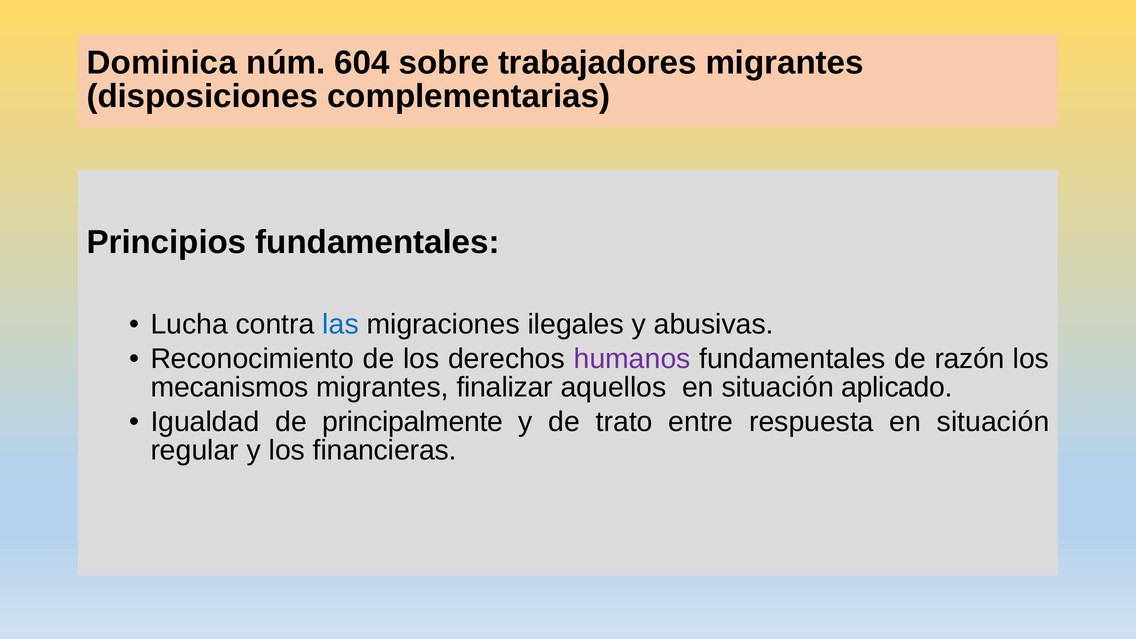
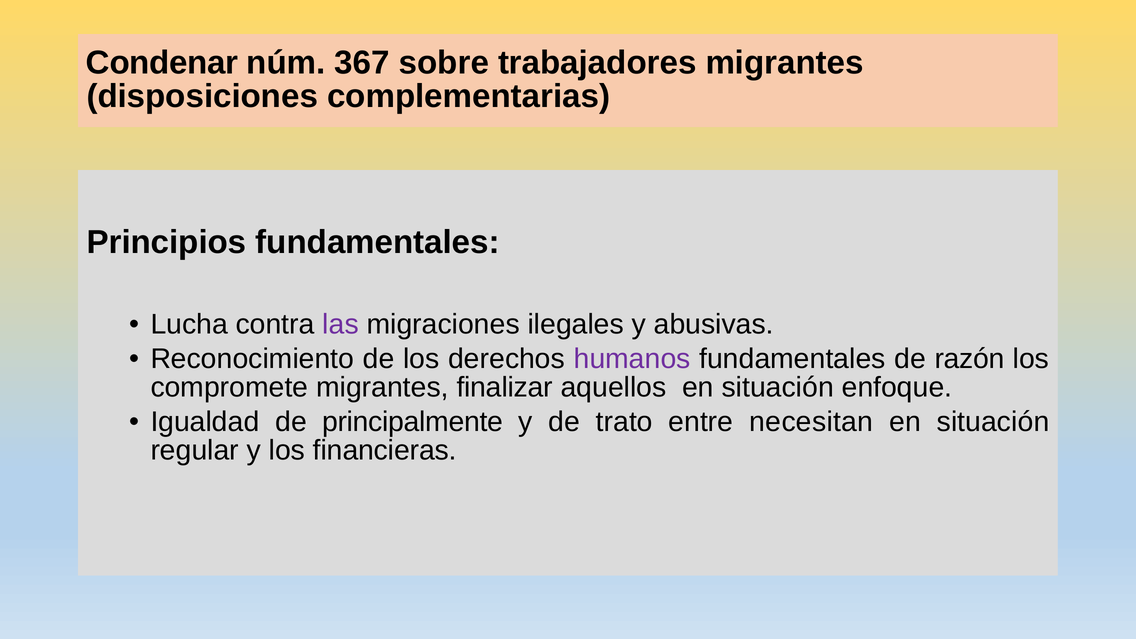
Dominica: Dominica -> Condenar
604: 604 -> 367
las colour: blue -> purple
mecanismos: mecanismos -> compromete
aplicado: aplicado -> enfoque
respuesta: respuesta -> necesitan
